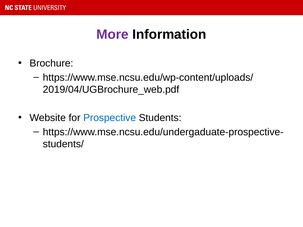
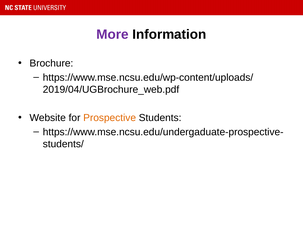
Prospective colour: blue -> orange
